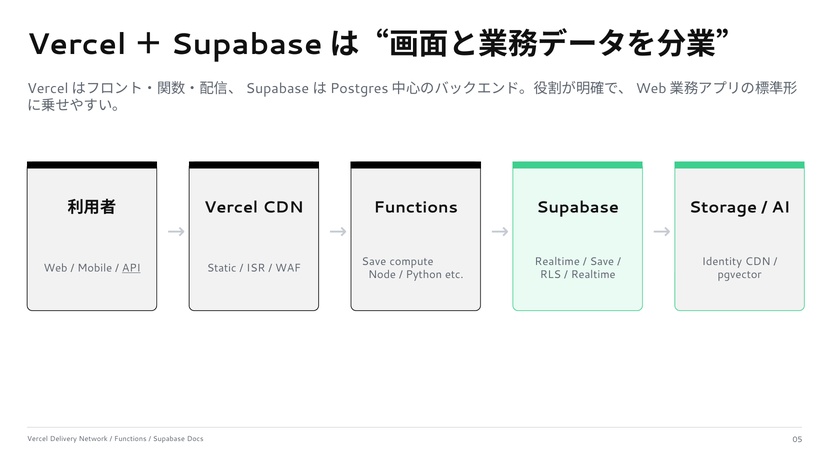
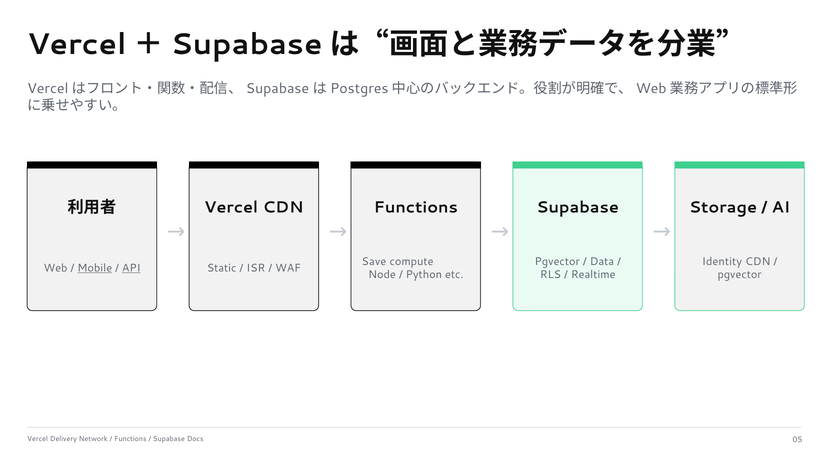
Realtime at (557, 262): Realtime -> Pgvector
Save at (602, 262): Save -> Data
Mobile underline: none -> present
